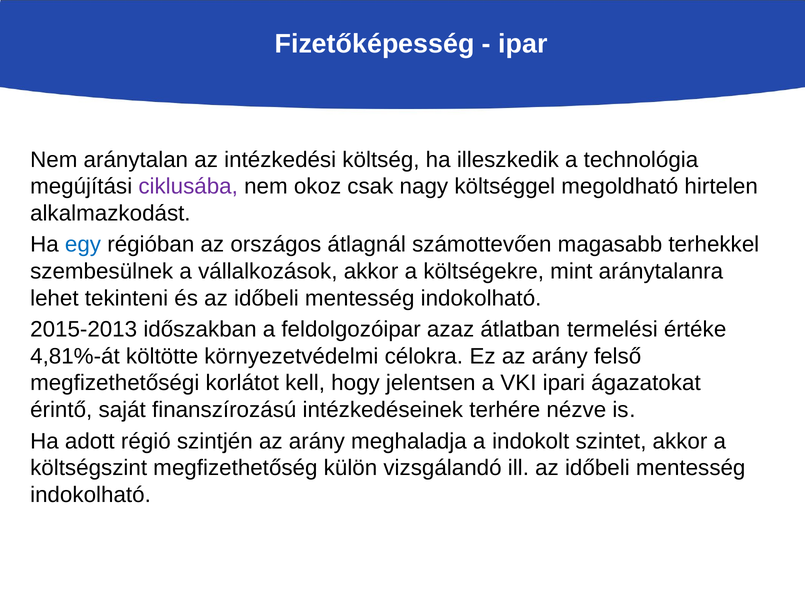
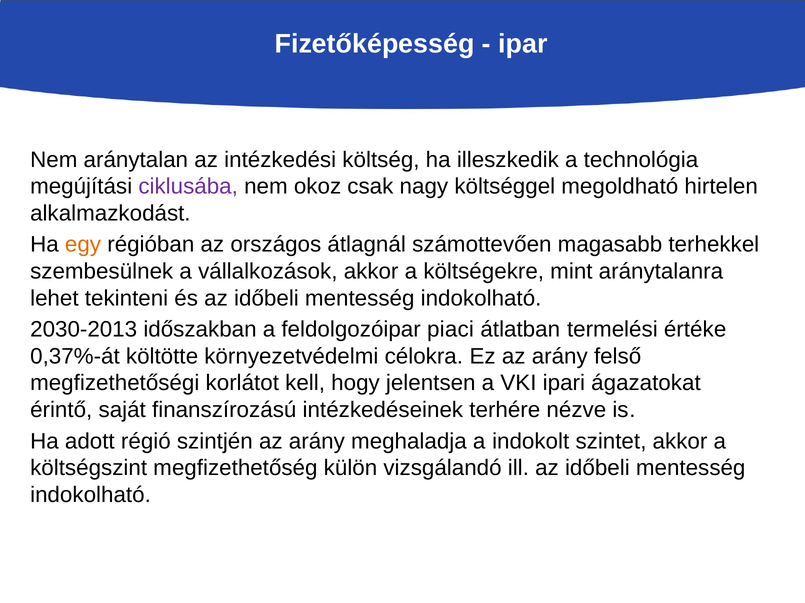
egy colour: blue -> orange
2015-2013: 2015-2013 -> 2030-2013
azaz: azaz -> piaci
4,81%-át: 4,81%-át -> 0,37%-át
